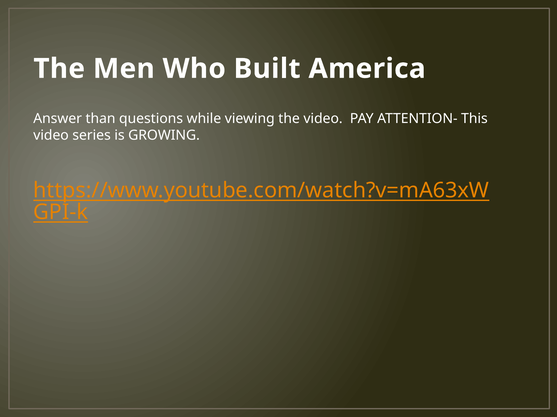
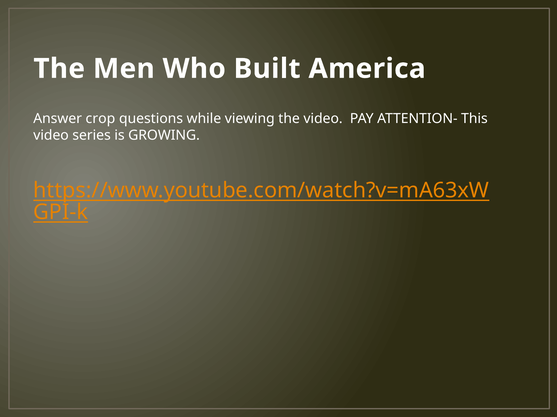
than: than -> crop
